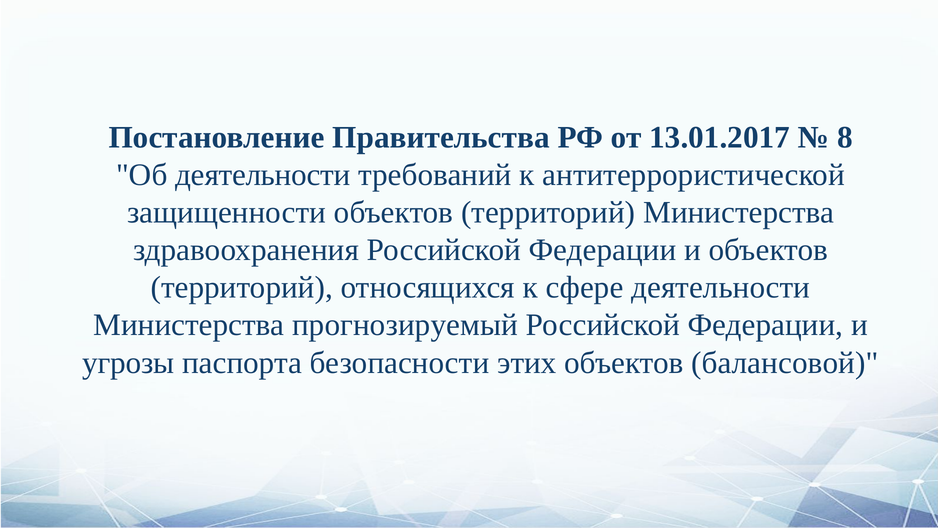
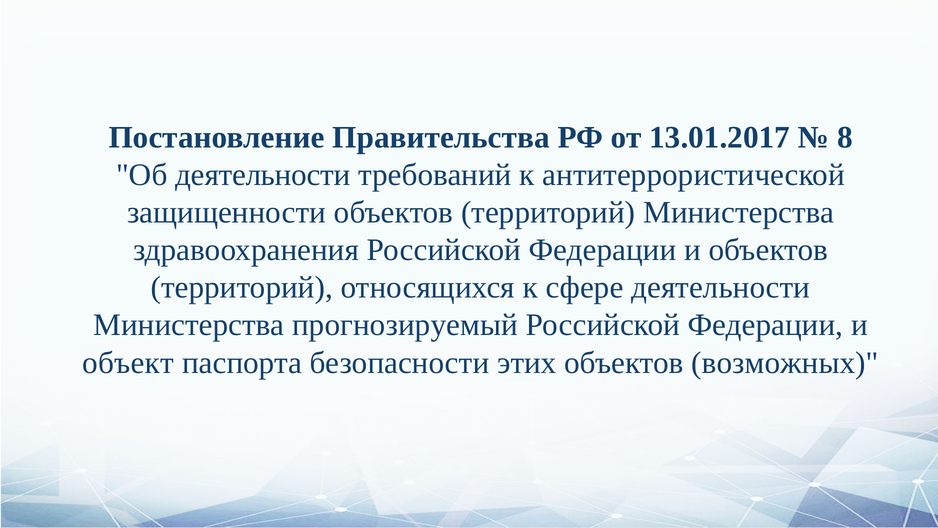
угрозы: угрозы -> объект
балансовой: балансовой -> возможных
